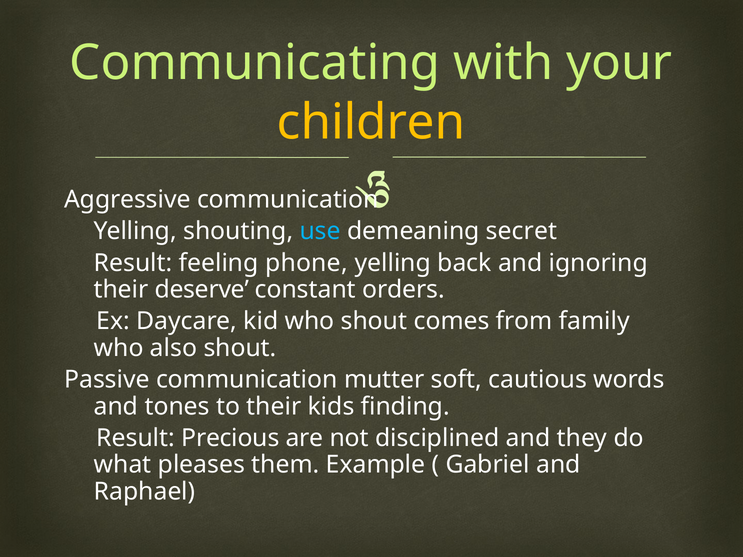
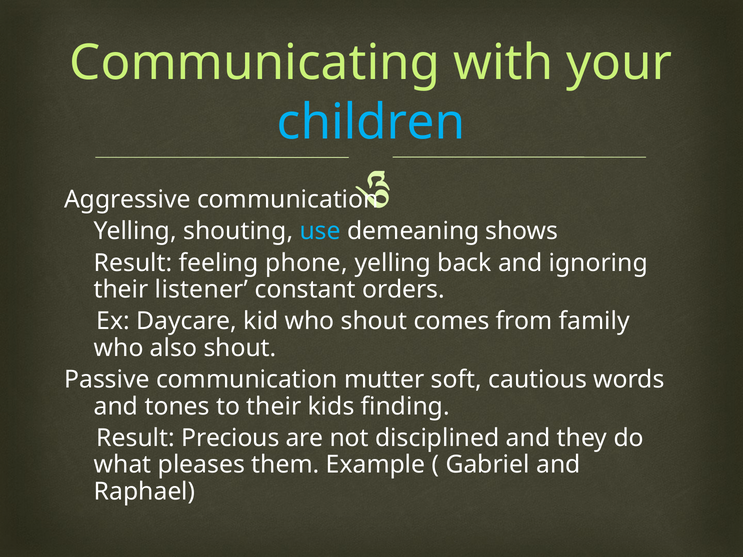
children colour: yellow -> light blue
secret: secret -> shows
deserve: deserve -> listener
